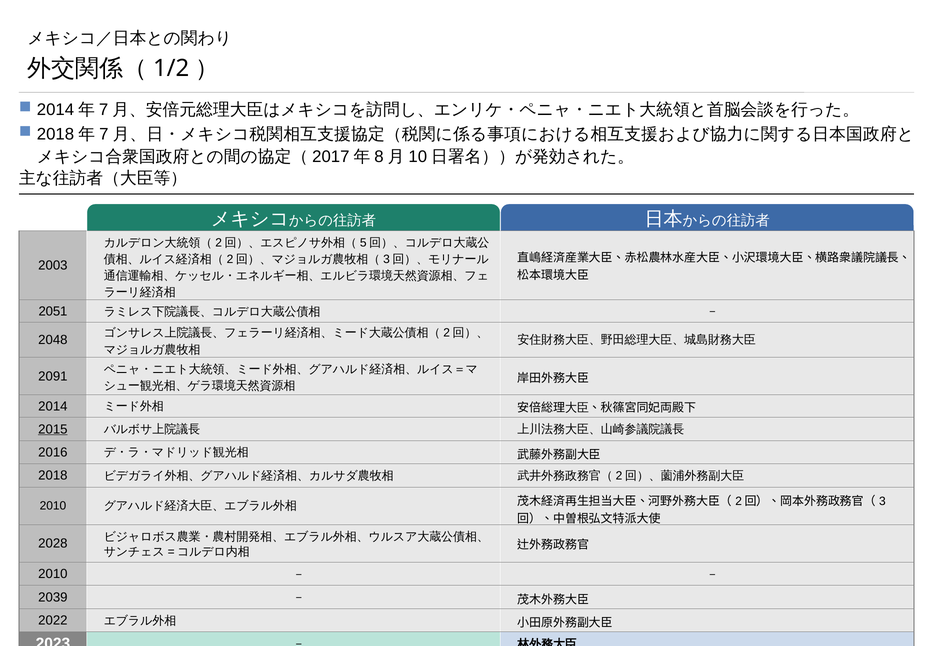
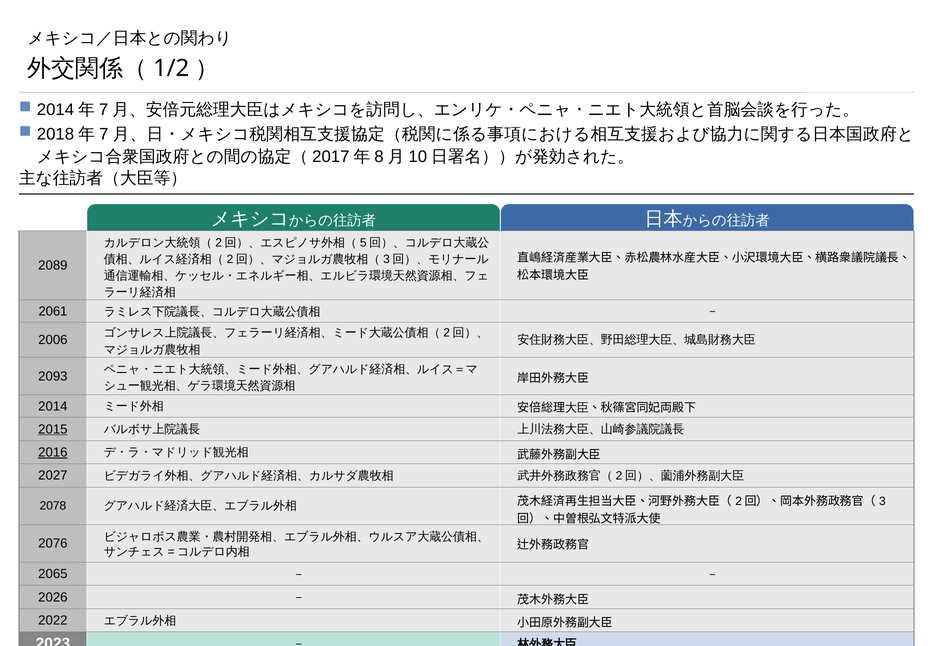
2003: 2003 -> 2089
2051: 2051 -> 2061
2048: 2048 -> 2006
2091: 2091 -> 2093
2016 underline: none -> present
2018: 2018 -> 2027
2010 at (53, 506): 2010 -> 2078
2028: 2028 -> 2076
2010 at (53, 574): 2010 -> 2065
2039: 2039 -> 2026
